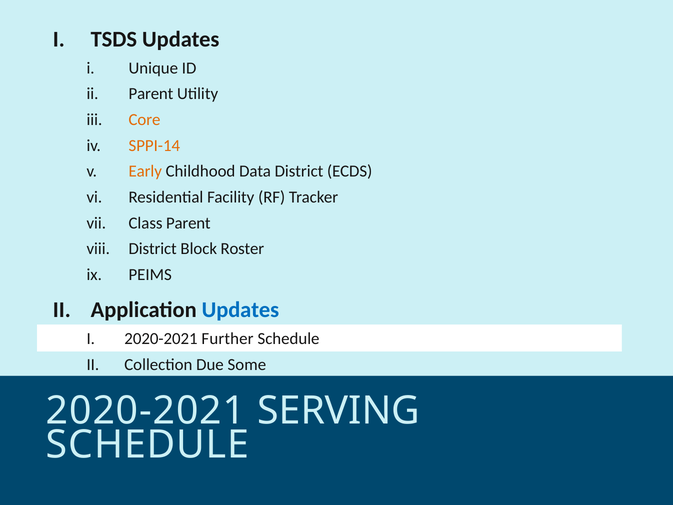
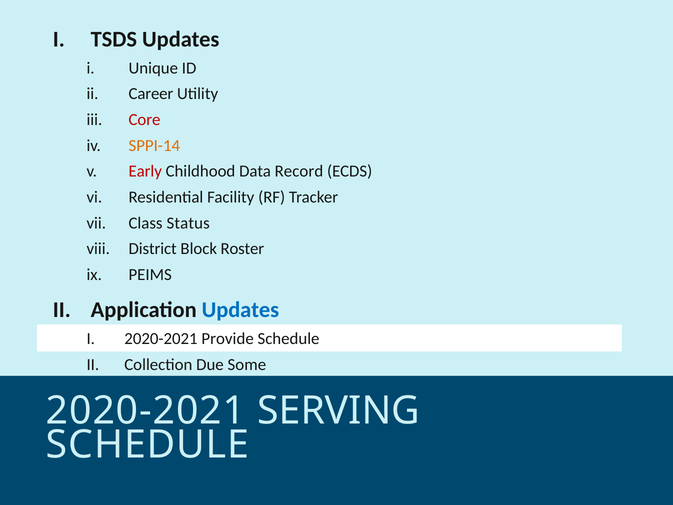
Parent at (151, 94): Parent -> Career
Core colour: orange -> red
Early colour: orange -> red
Data District: District -> Record
Class Parent: Parent -> Status
Further: Further -> Provide
